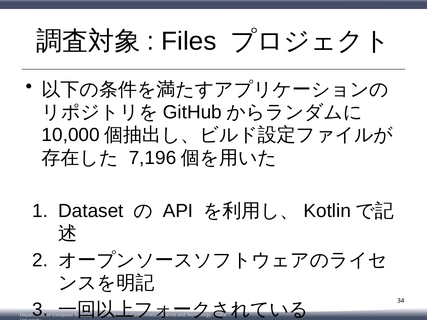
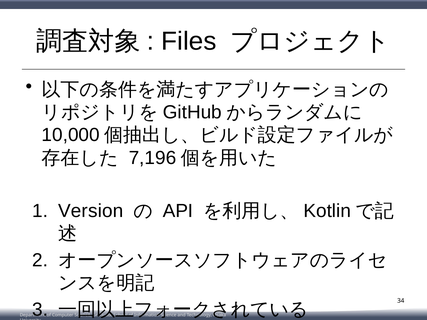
Dataset: Dataset -> Version
